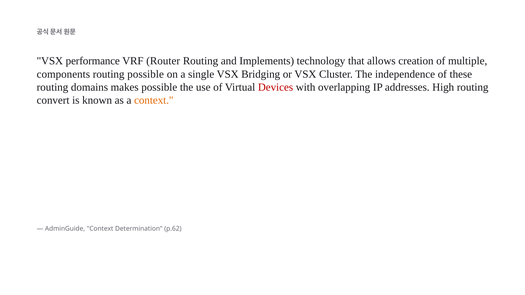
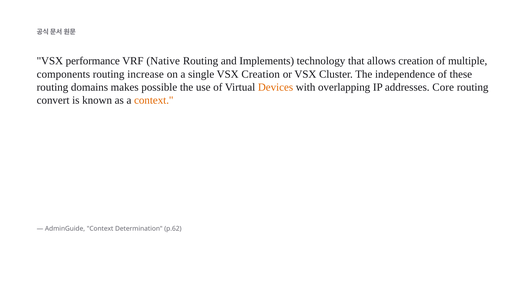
Router: Router -> Native
routing possible: possible -> increase
VSX Bridging: Bridging -> Creation
Devices colour: red -> orange
High: High -> Core
